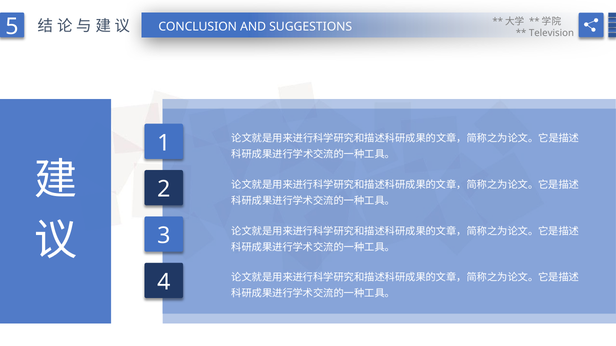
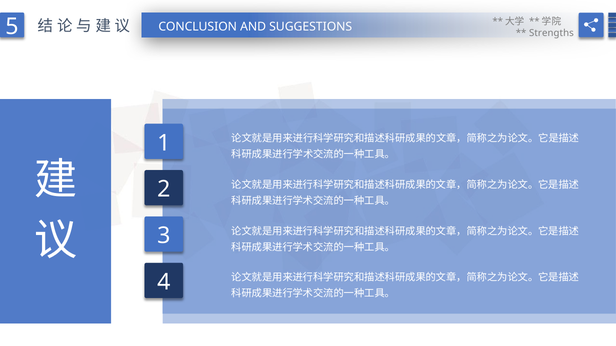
Television: Television -> Strengths
